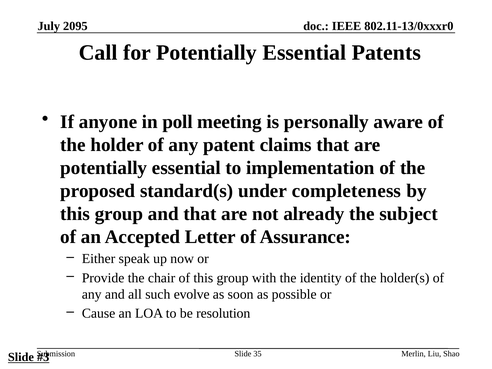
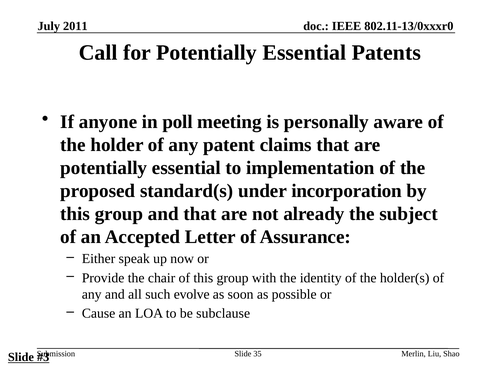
2095: 2095 -> 2011
completeness: completeness -> incorporation
resolution: resolution -> subclause
